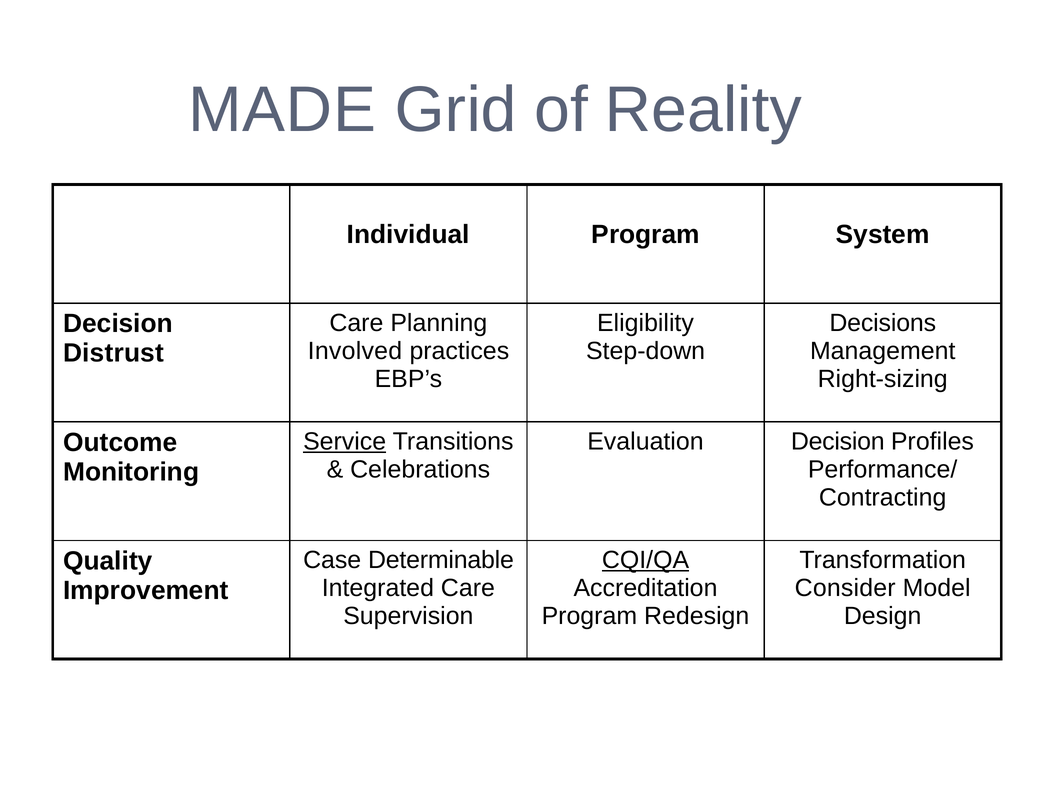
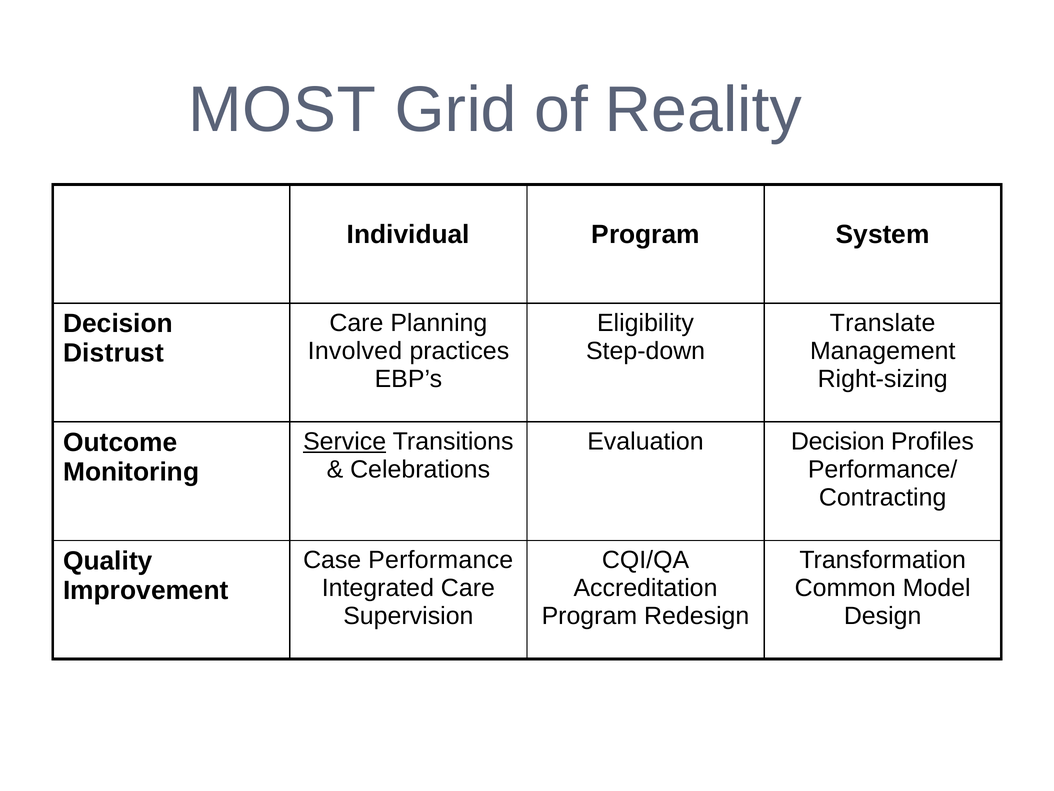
MADE: MADE -> MOST
Decisions: Decisions -> Translate
Determinable: Determinable -> Performance
CQI/QA underline: present -> none
Consider: Consider -> Common
